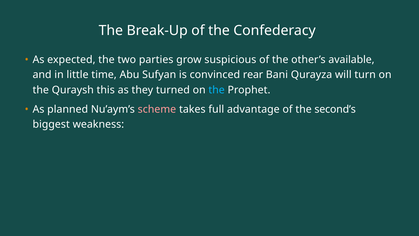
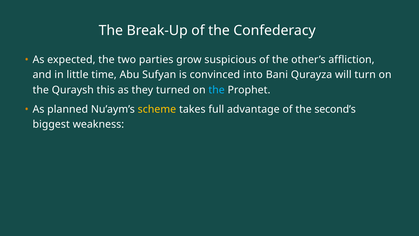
available: available -> affliction
rear: rear -> into
scheme colour: pink -> yellow
